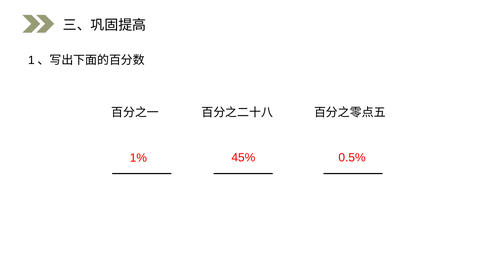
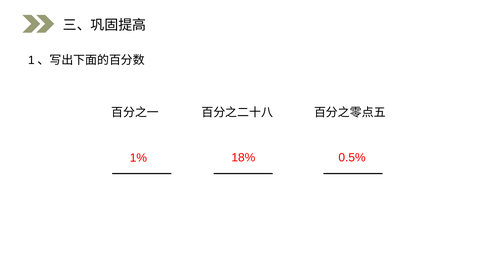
45%: 45% -> 18%
